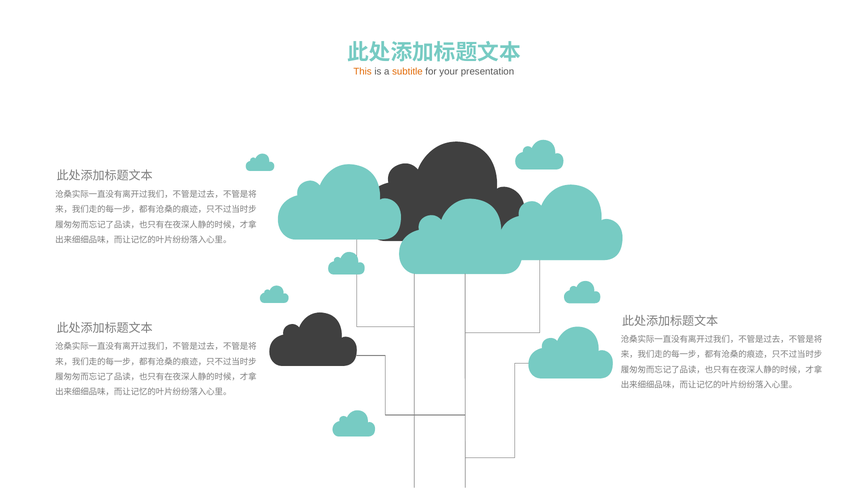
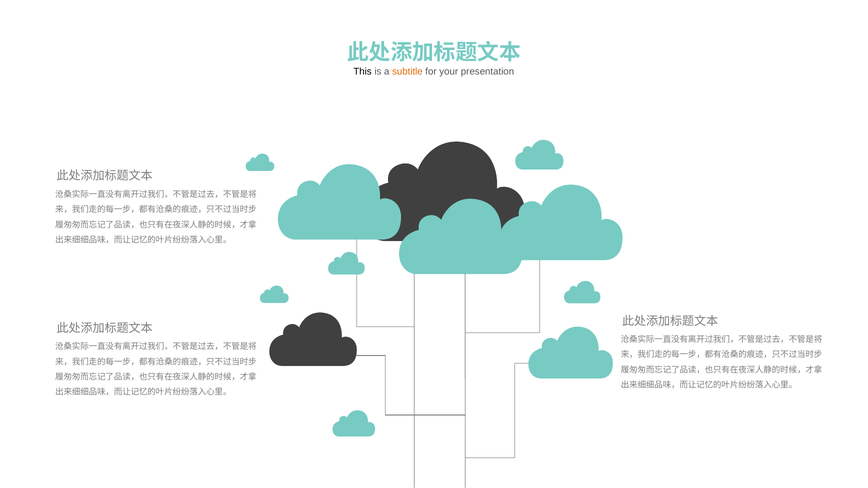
This colour: orange -> black
